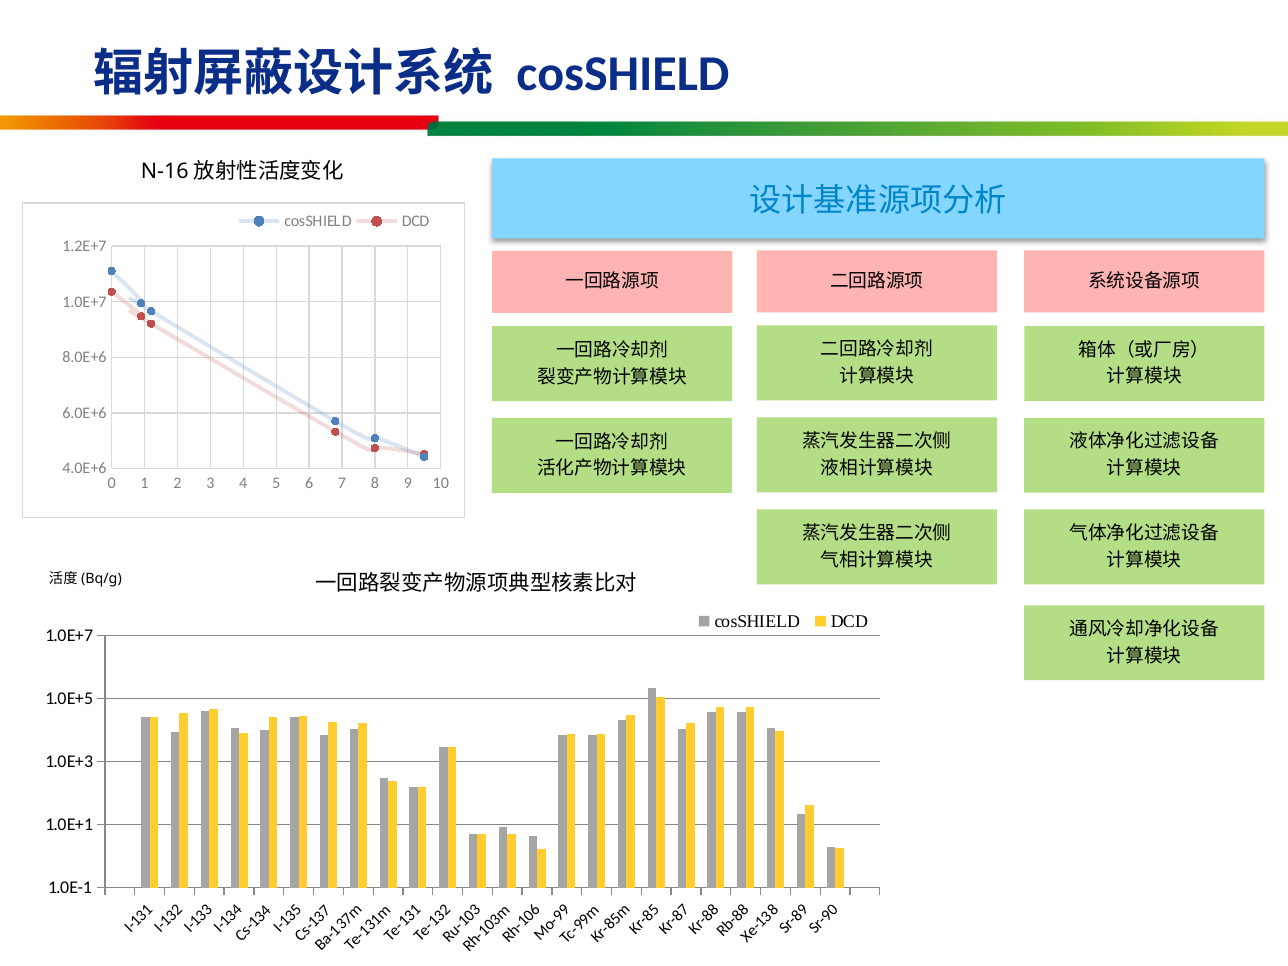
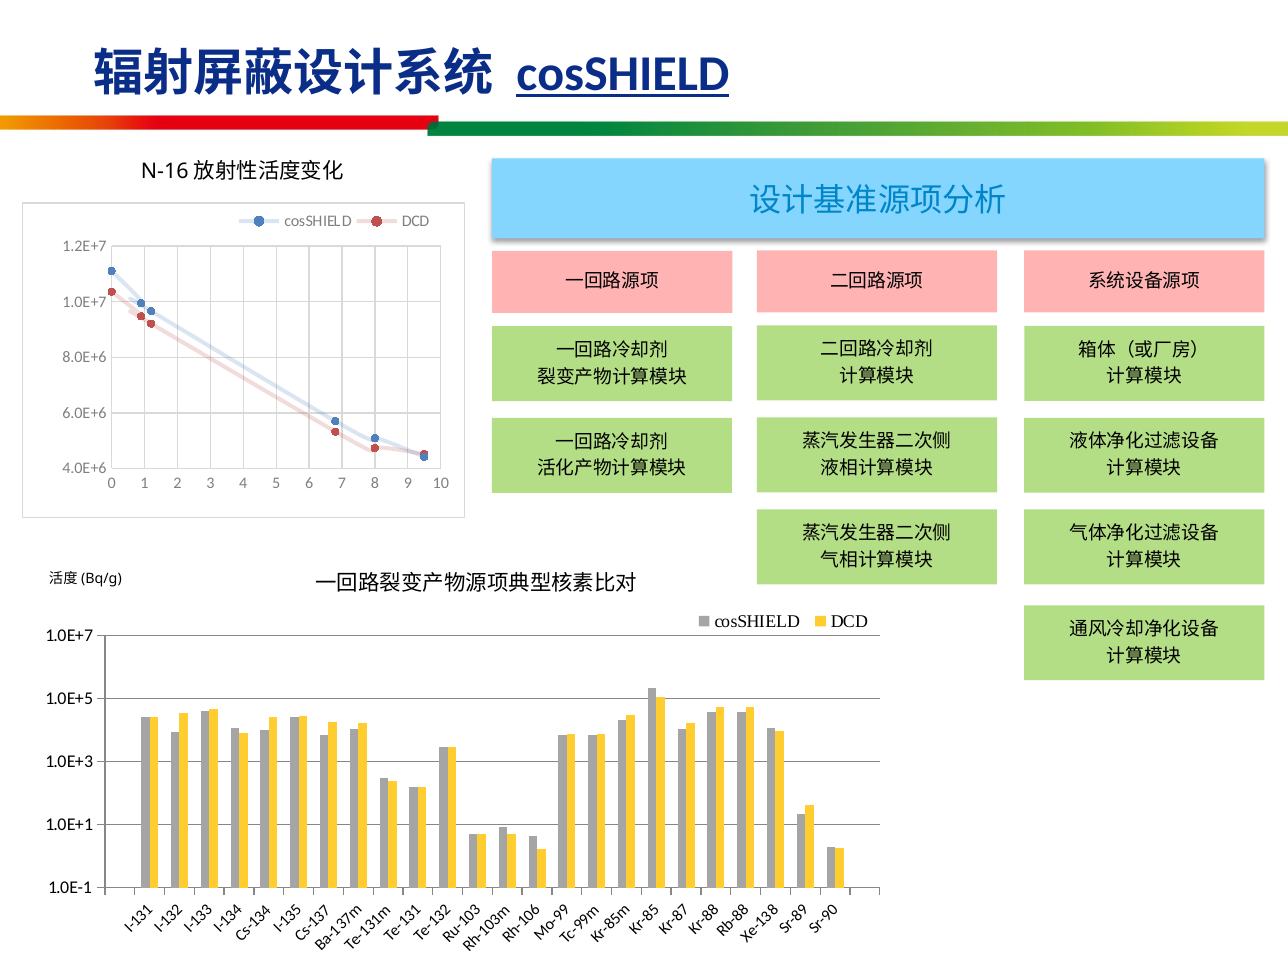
cosSHIELD at (623, 74) underline: none -> present
